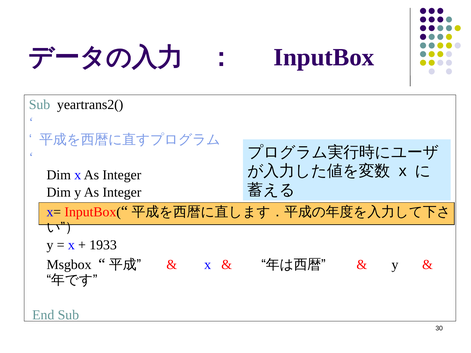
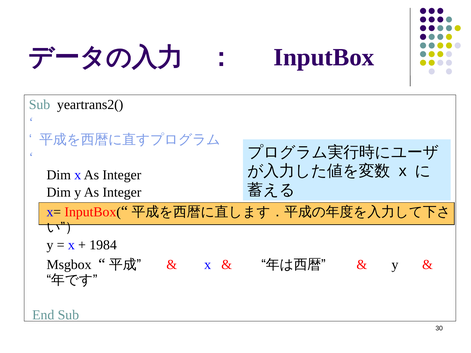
1933: 1933 -> 1984
